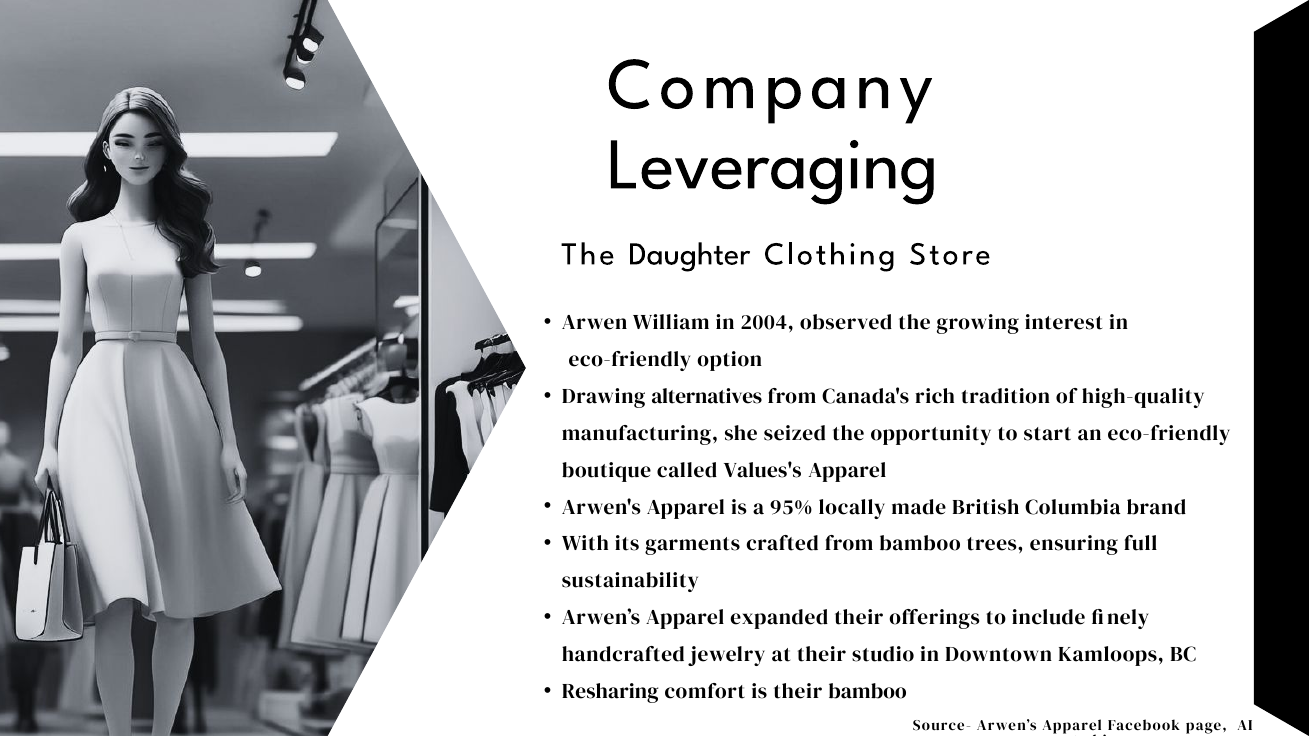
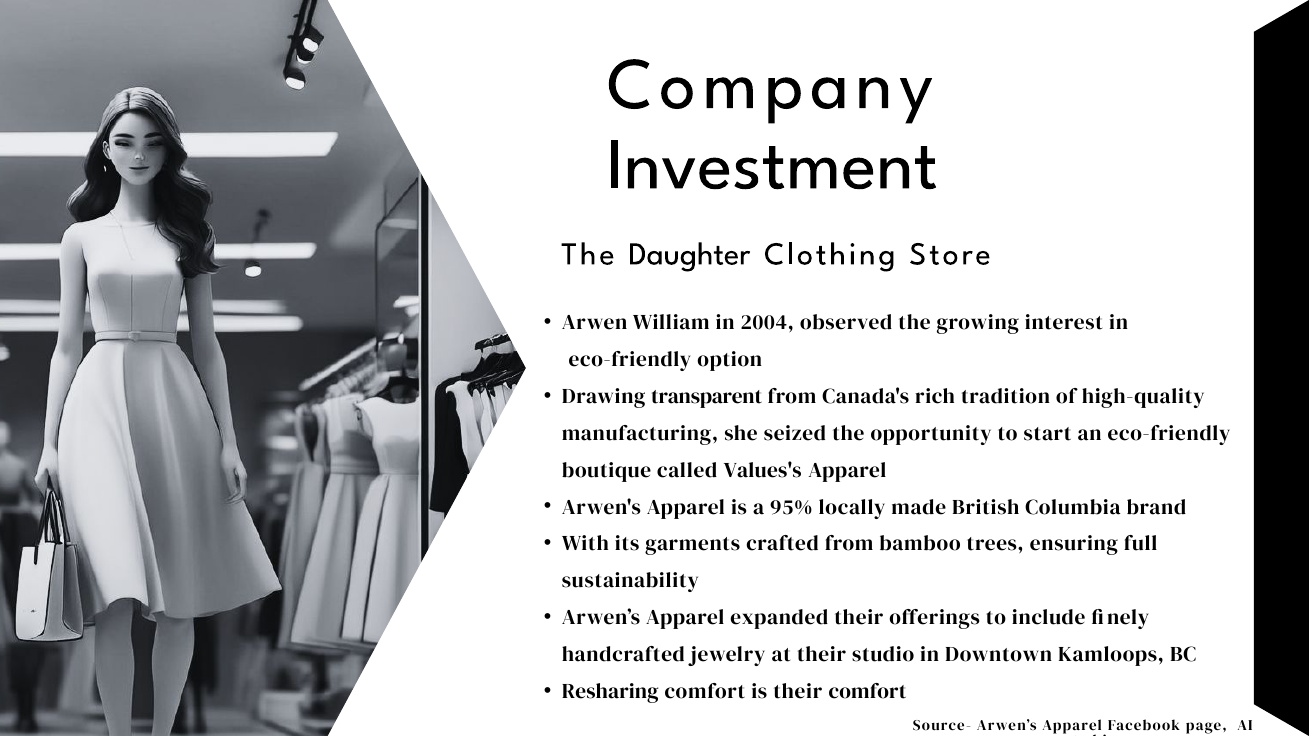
Leveraging: Leveraging -> Investment
alternatives: alternatives -> transparent
their bamboo: bamboo -> comfort
